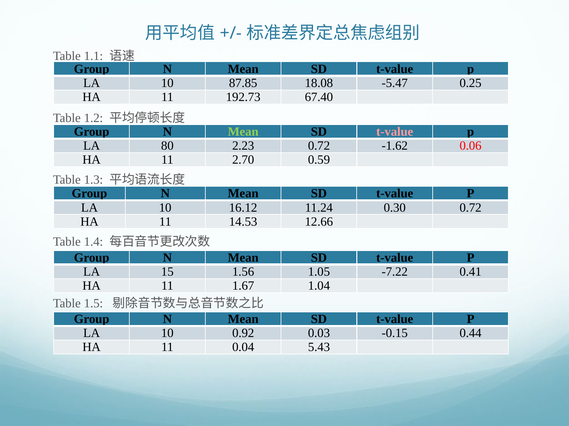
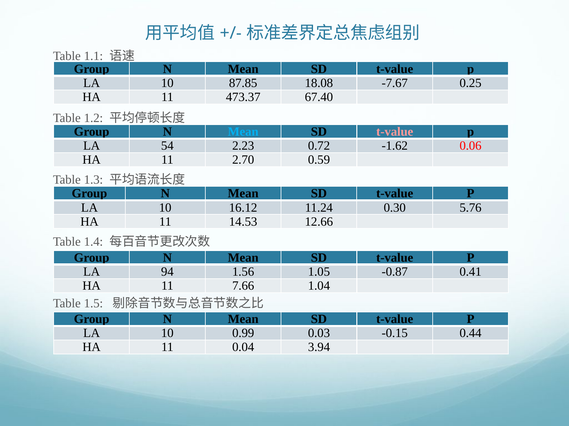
-5.47: -5.47 -> -7.67
192.73: 192.73 -> 473.37
Mean at (243, 132) colour: light green -> light blue
80: 80 -> 54
0.30 0.72: 0.72 -> 5.76
15: 15 -> 94
-7.22: -7.22 -> -0.87
1.67: 1.67 -> 7.66
0.92: 0.92 -> 0.99
5.43: 5.43 -> 3.94
